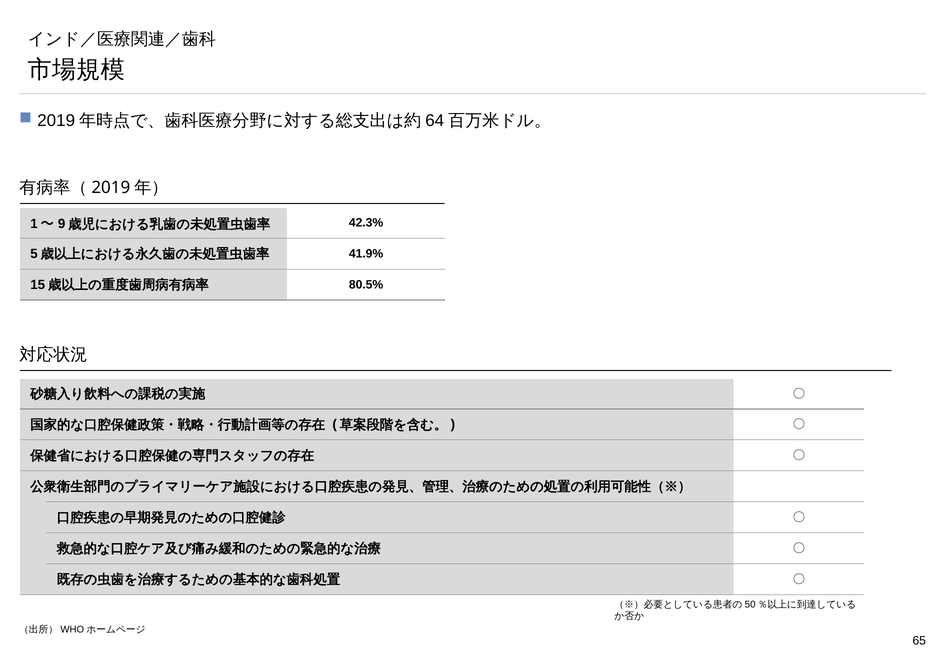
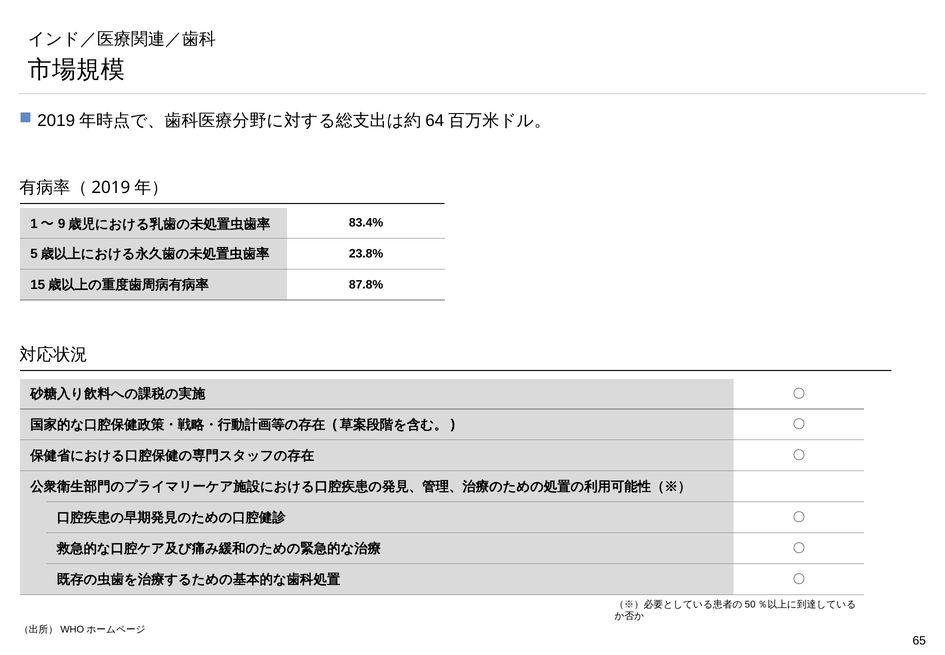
42.3%: 42.3% -> 83.4%
41.9%: 41.9% -> 23.8%
80.5%: 80.5% -> 87.8%
